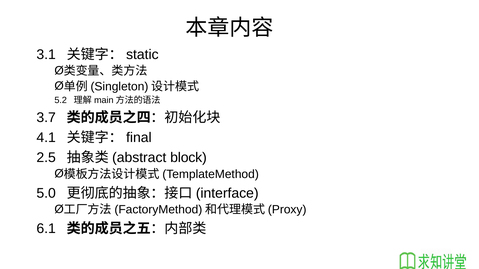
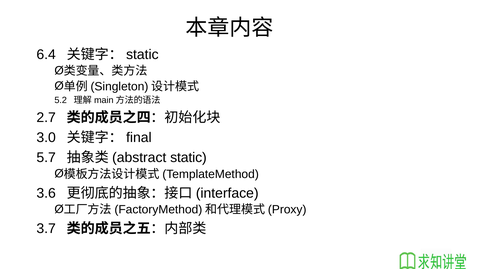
3.1: 3.1 -> 6.4
3.7: 3.7 -> 2.7
4.1: 4.1 -> 3.0
2.5: 2.5 -> 5.7
block at (188, 158): block -> static
5.0: 5.0 -> 3.6
6.1: 6.1 -> 3.7
